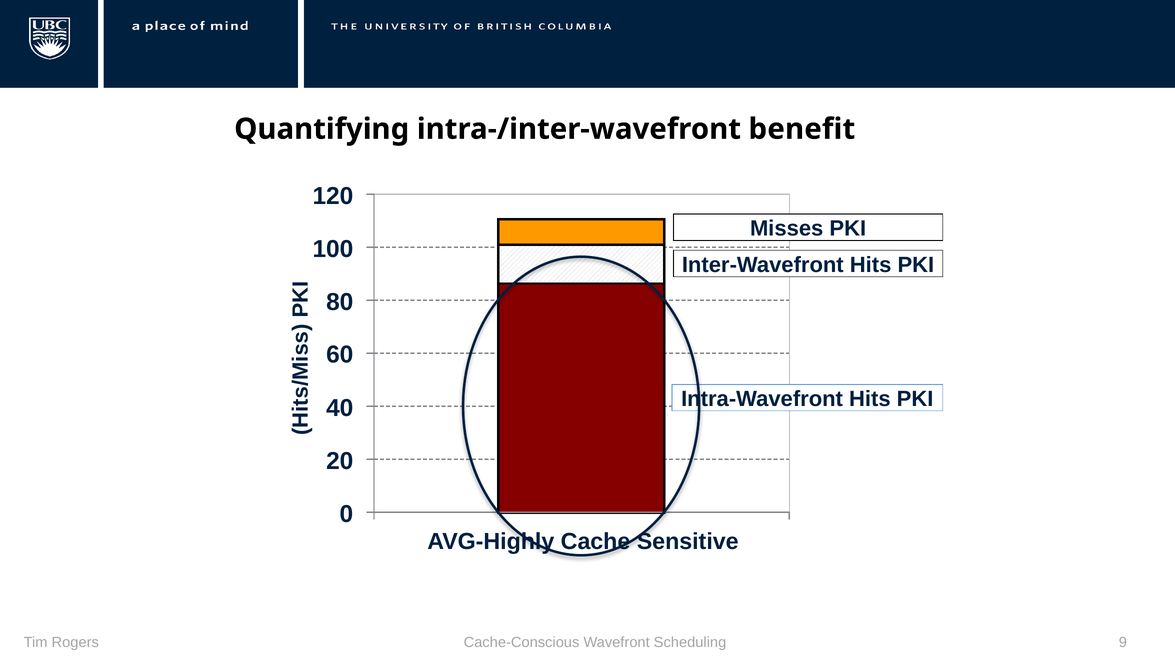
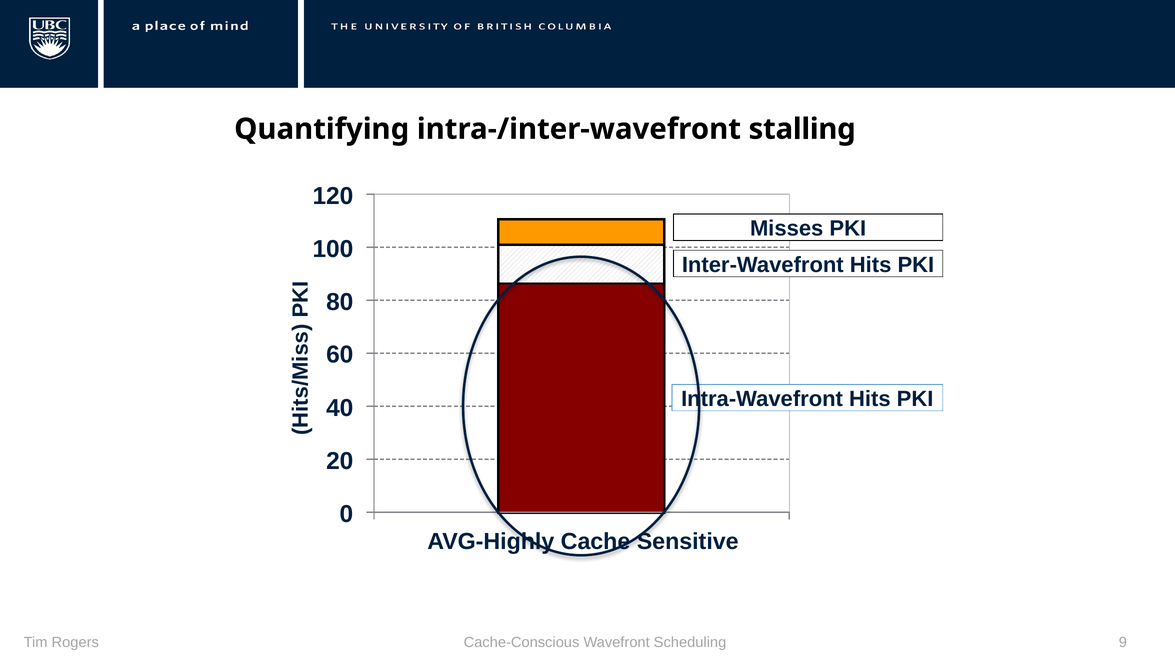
benefit: benefit -> stalling
